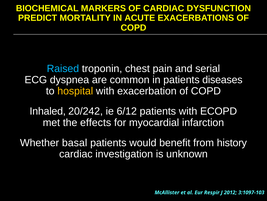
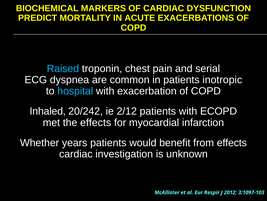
diseases: diseases -> inotropic
hospital colour: yellow -> light blue
6/12: 6/12 -> 2/12
basal: basal -> years
from history: history -> effects
